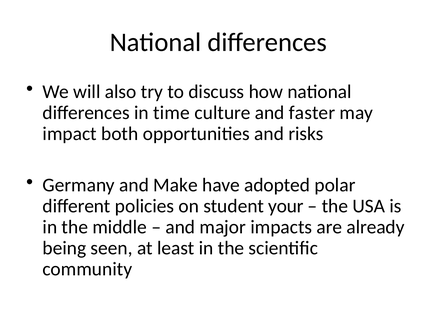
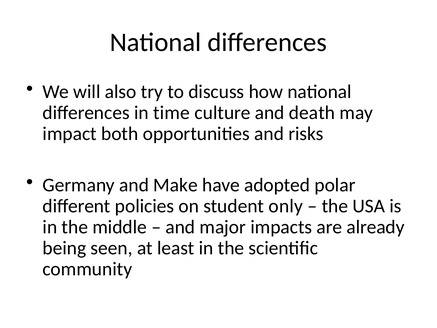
faster: faster -> death
your: your -> only
